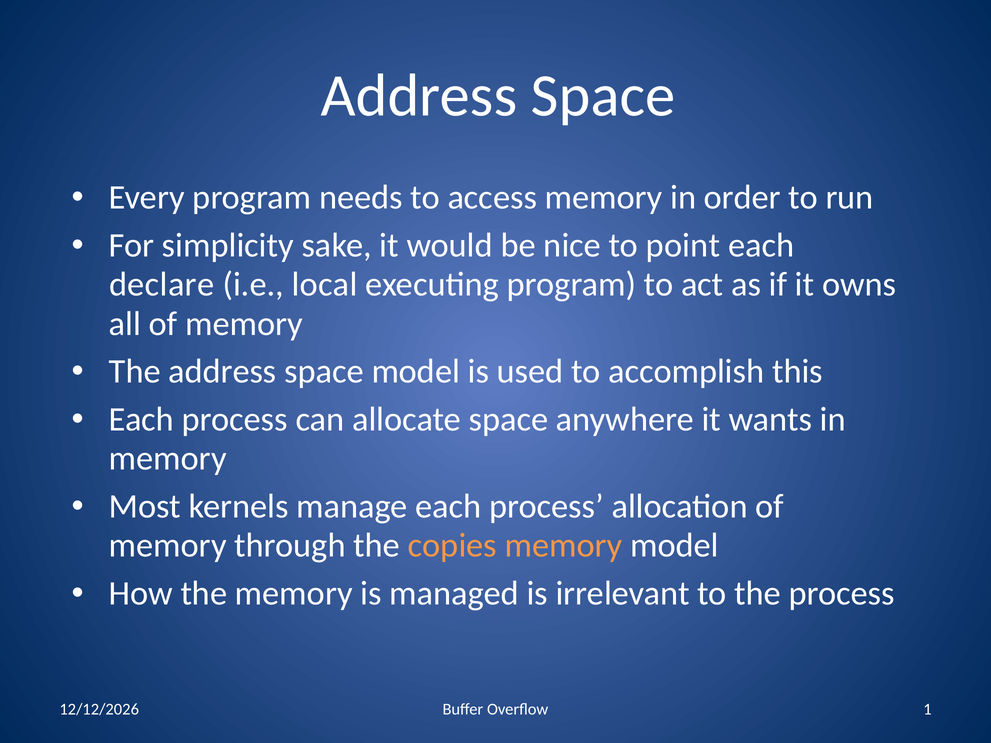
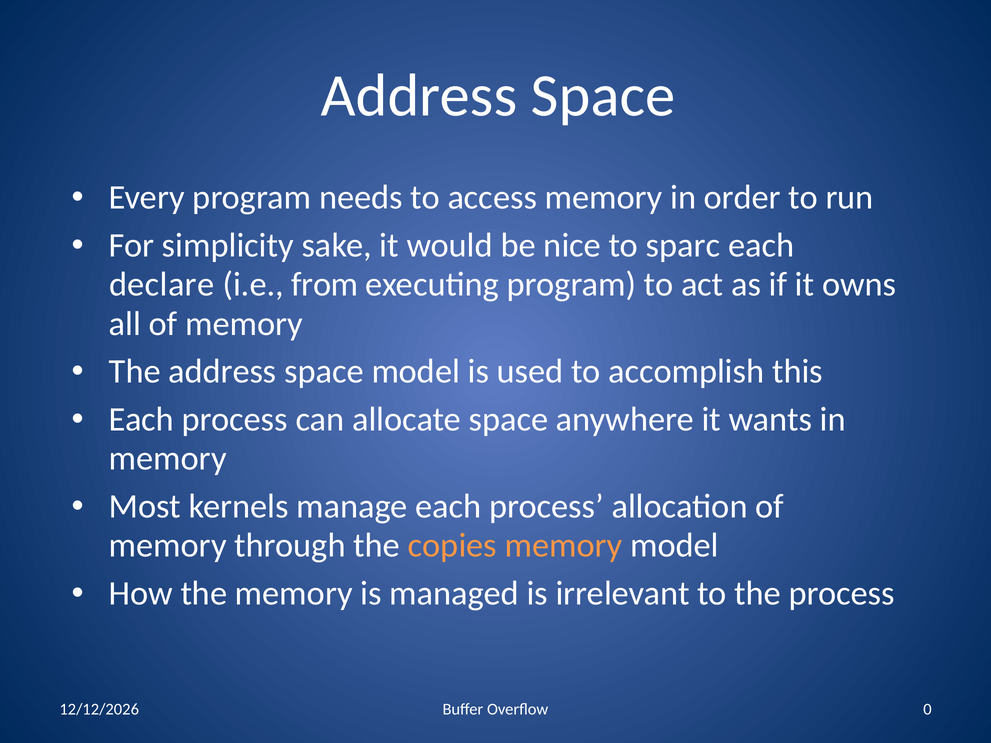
point: point -> sparc
local: local -> from
1: 1 -> 0
